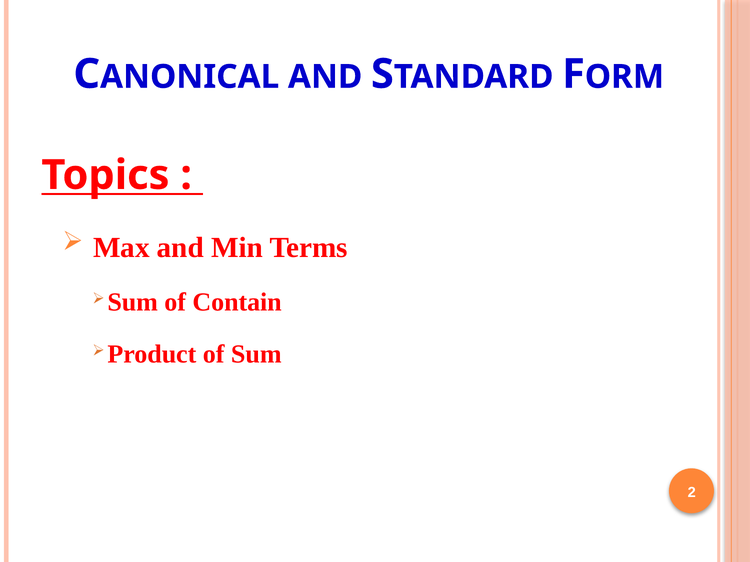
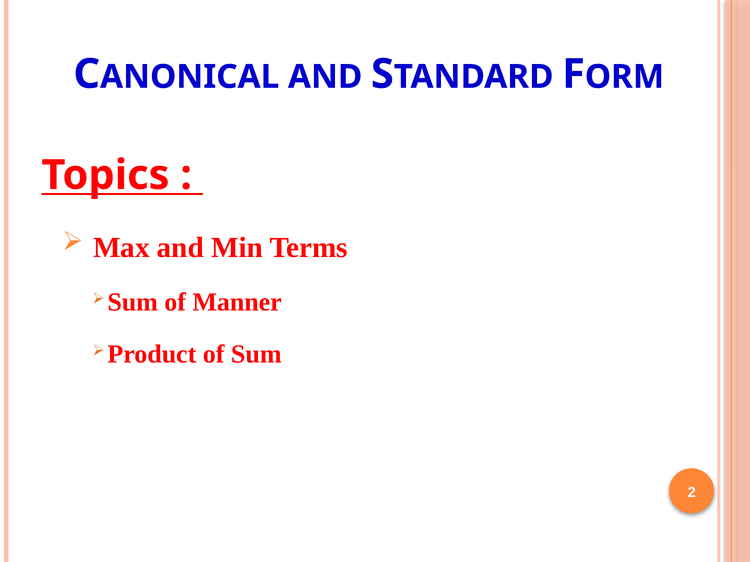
Contain: Contain -> Manner
